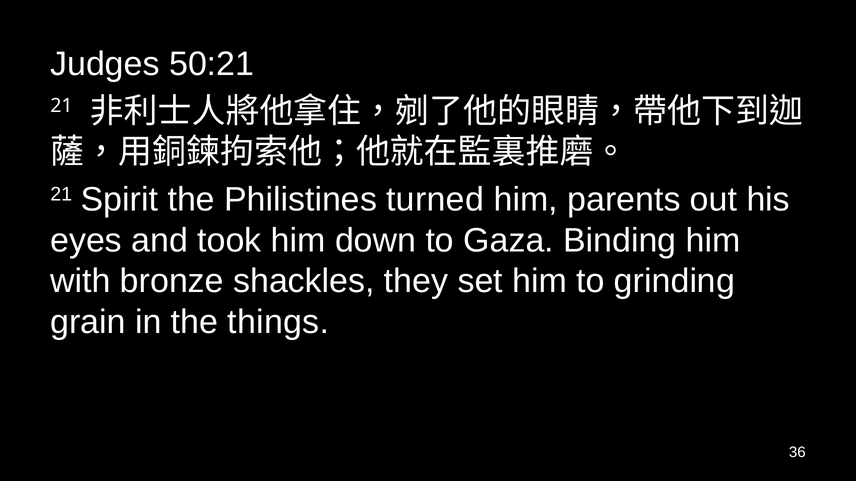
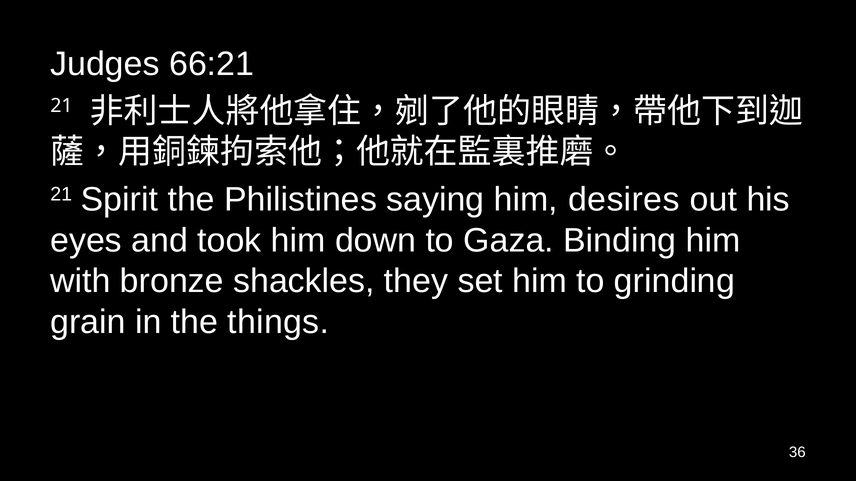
50:21: 50:21 -> 66:21
turned: turned -> saying
parents: parents -> desires
